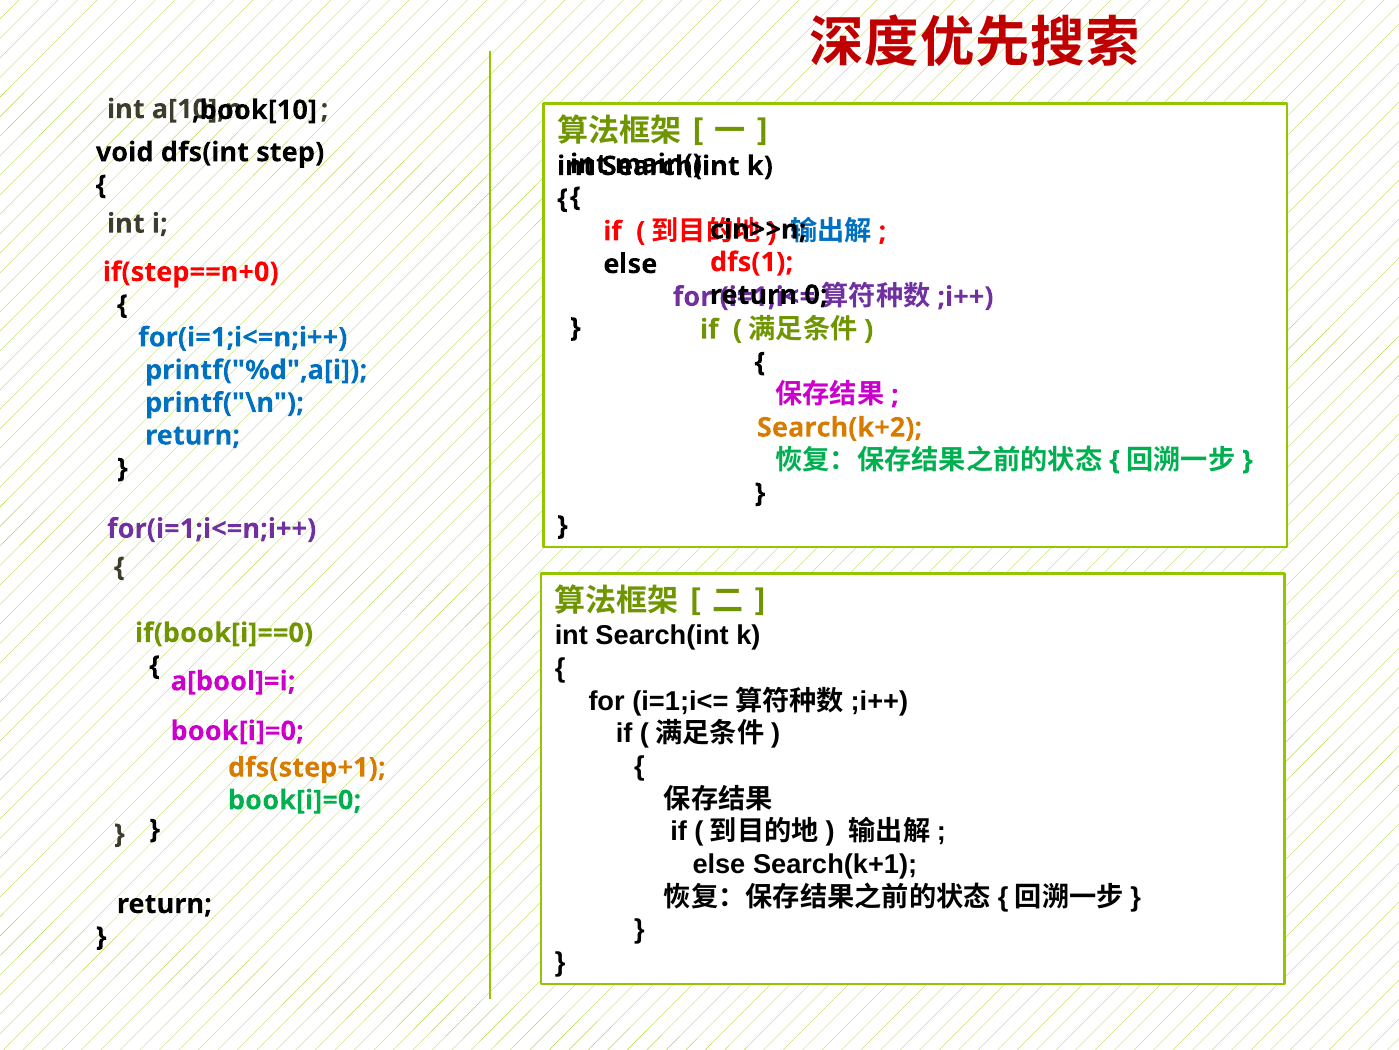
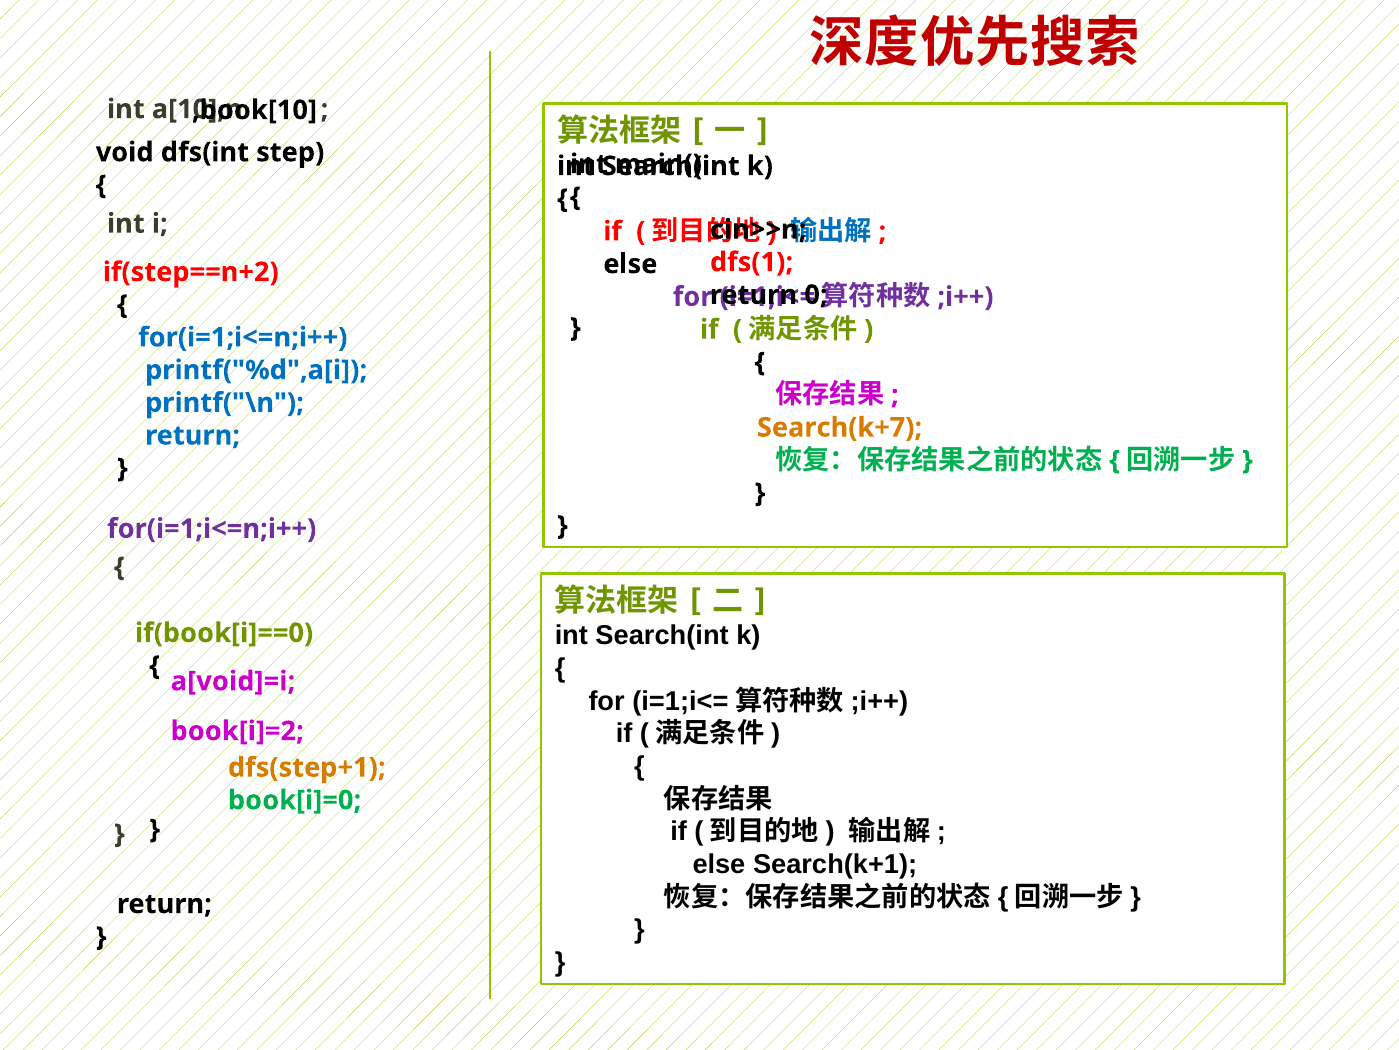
if(step==n+0: if(step==n+0 -> if(step==n+2
Search(k+2: Search(k+2 -> Search(k+7
a[bool]=i: a[bool]=i -> a[void]=i
book[i]=0 at (237, 731): book[i]=0 -> book[i]=2
